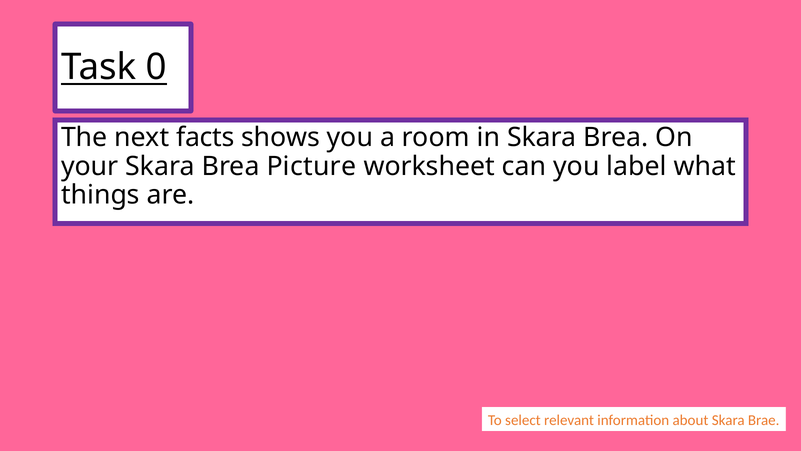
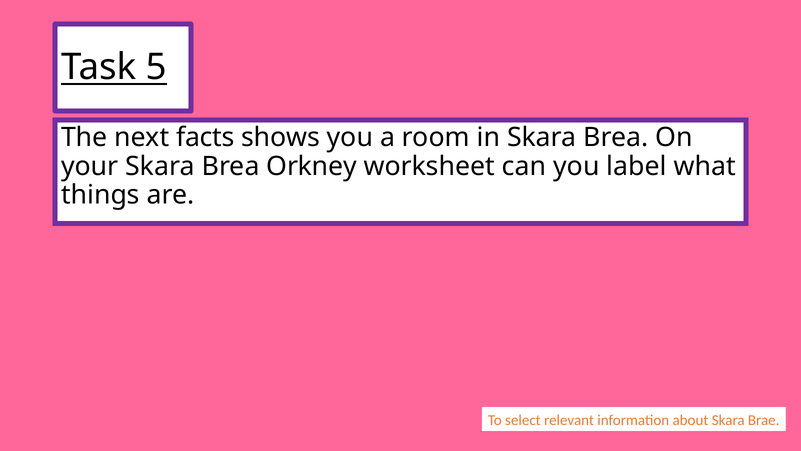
0: 0 -> 5
Picture: Picture -> Orkney
